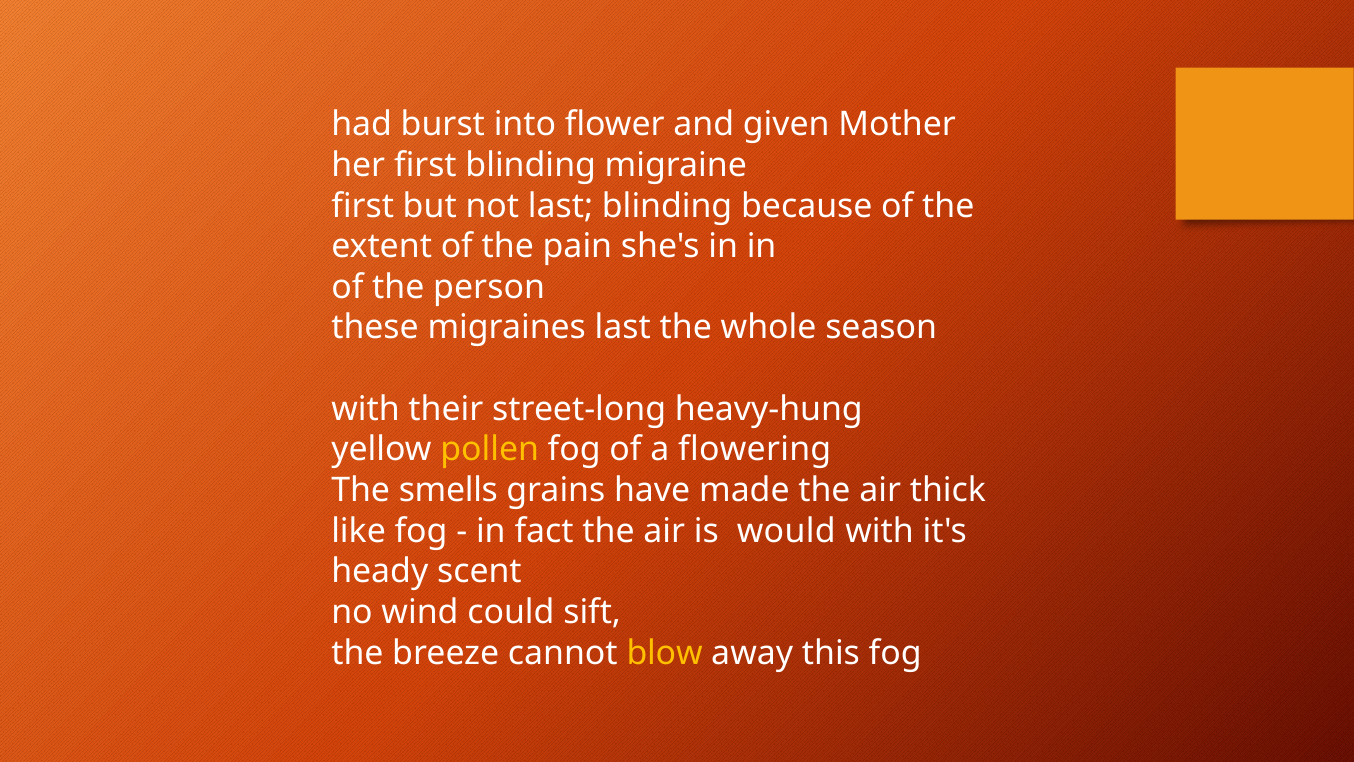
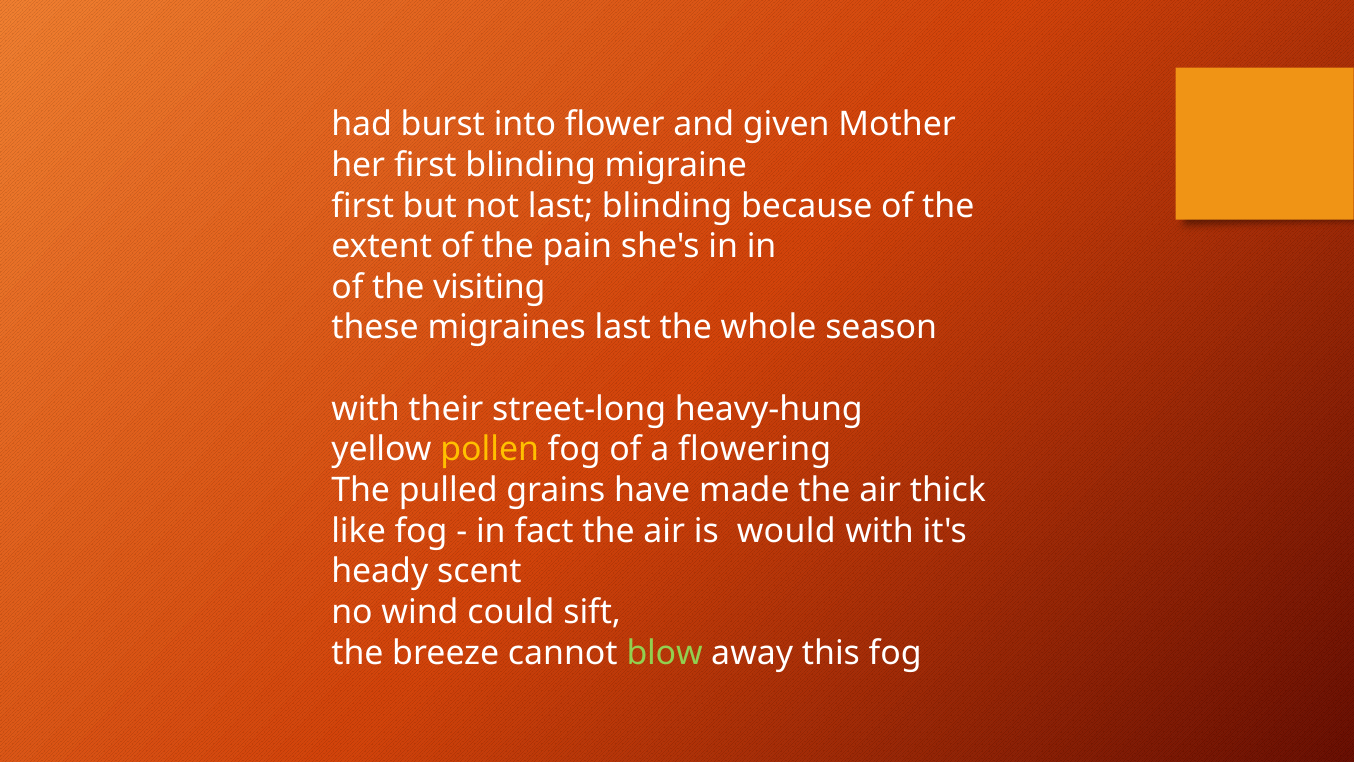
person: person -> visiting
smells: smells -> pulled
blow colour: yellow -> light green
